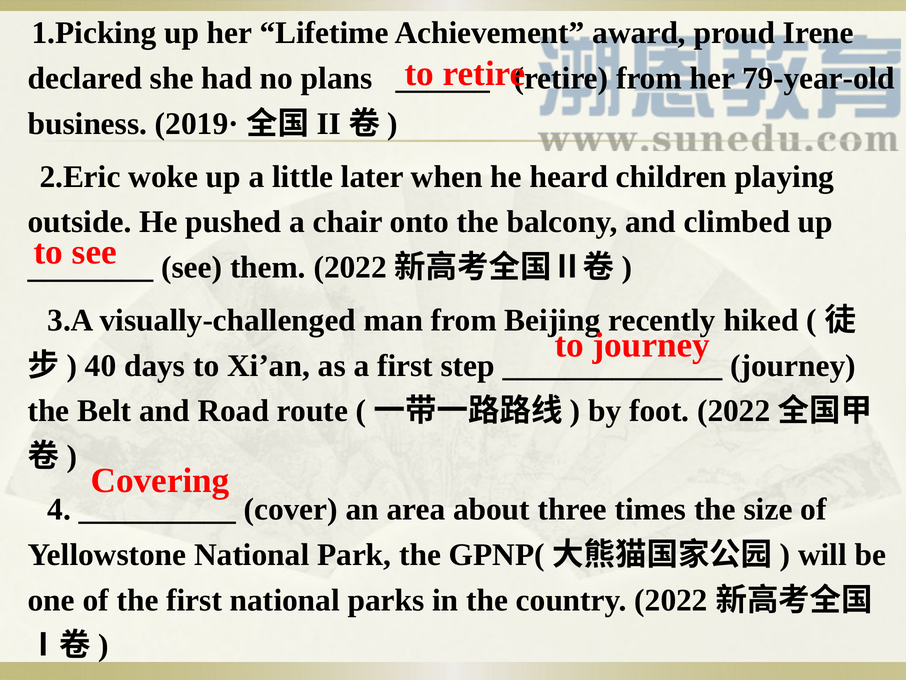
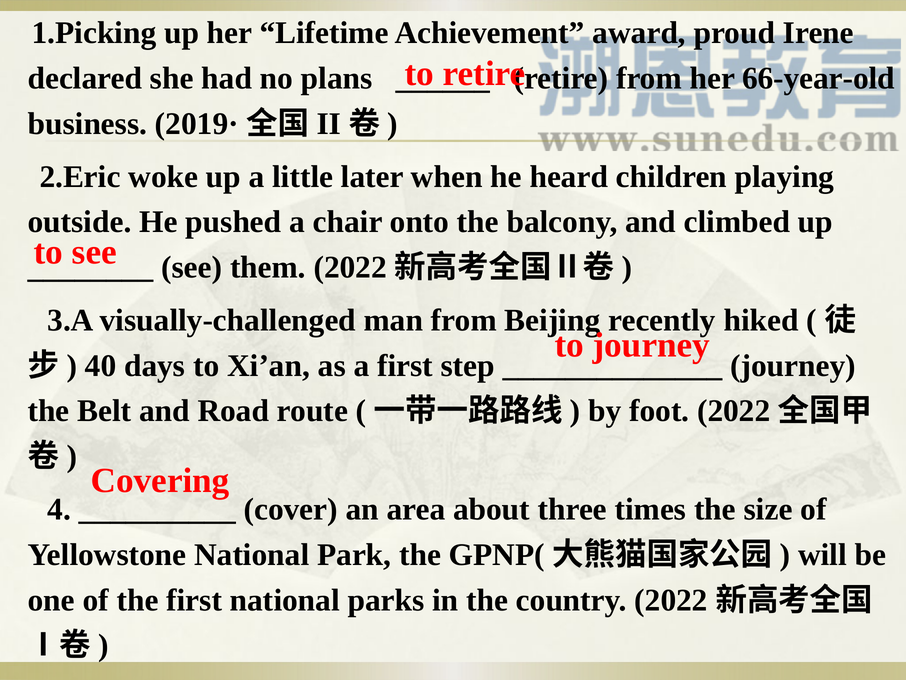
79-year-old: 79-year-old -> 66-year-old
